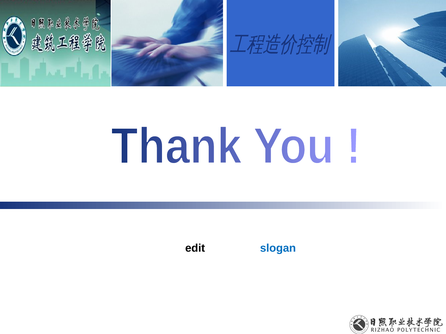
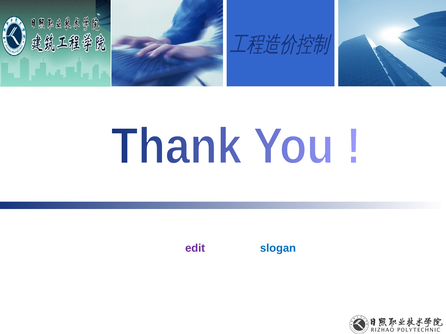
edit colour: black -> purple
